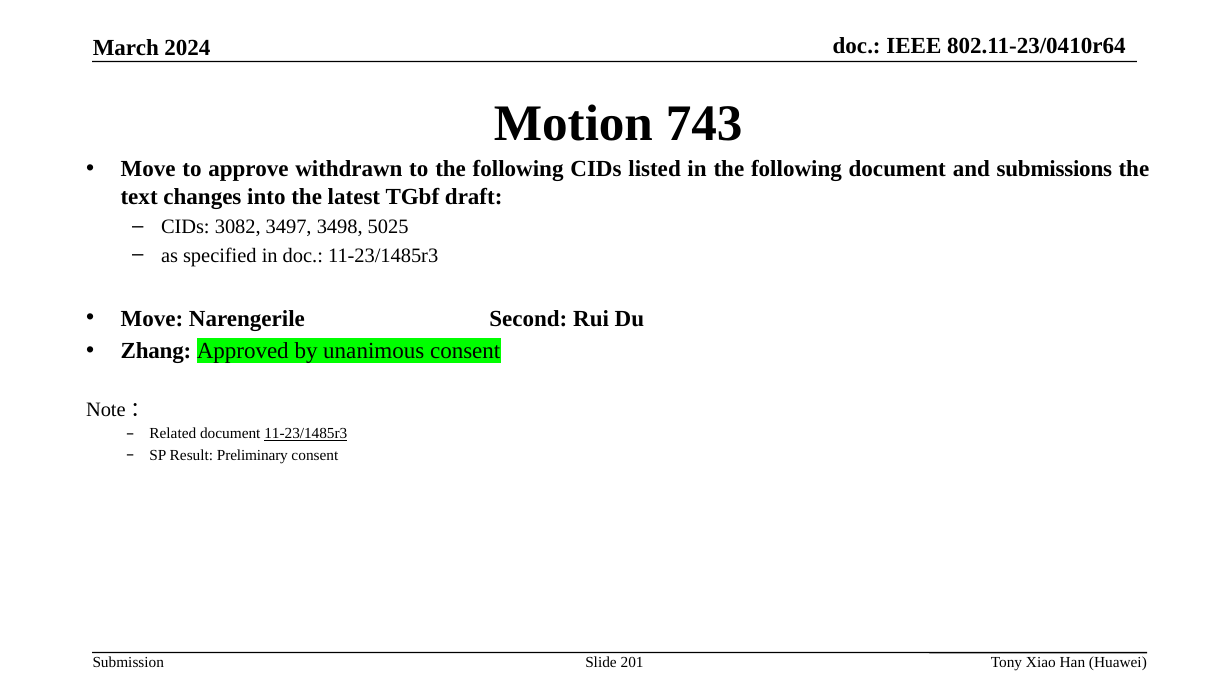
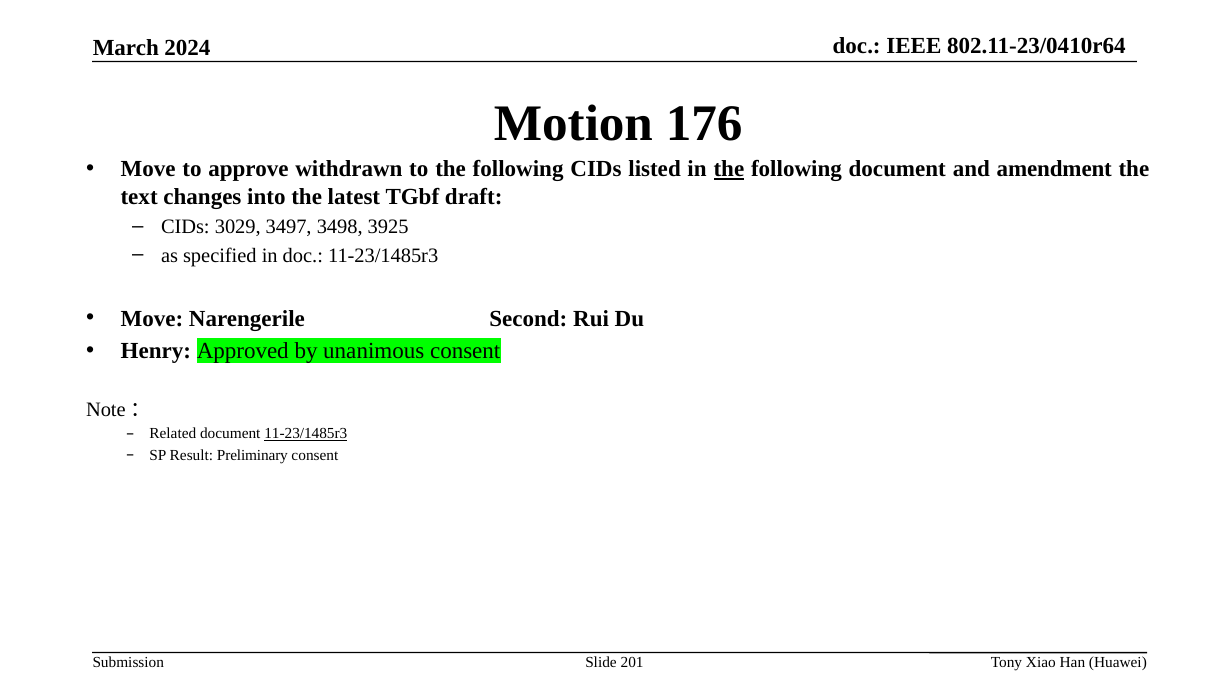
743: 743 -> 176
the at (729, 169) underline: none -> present
submissions: submissions -> amendment
3082: 3082 -> 3029
5025: 5025 -> 3925
Zhang: Zhang -> Henry
